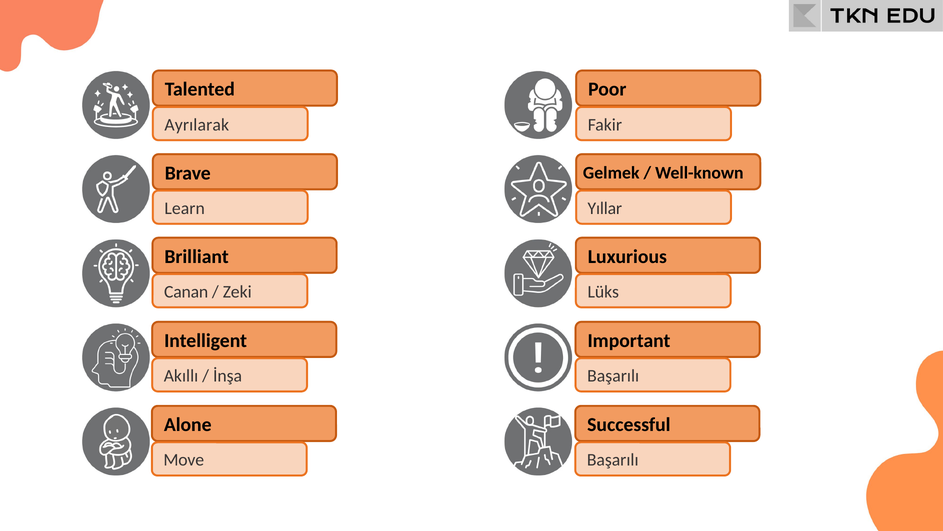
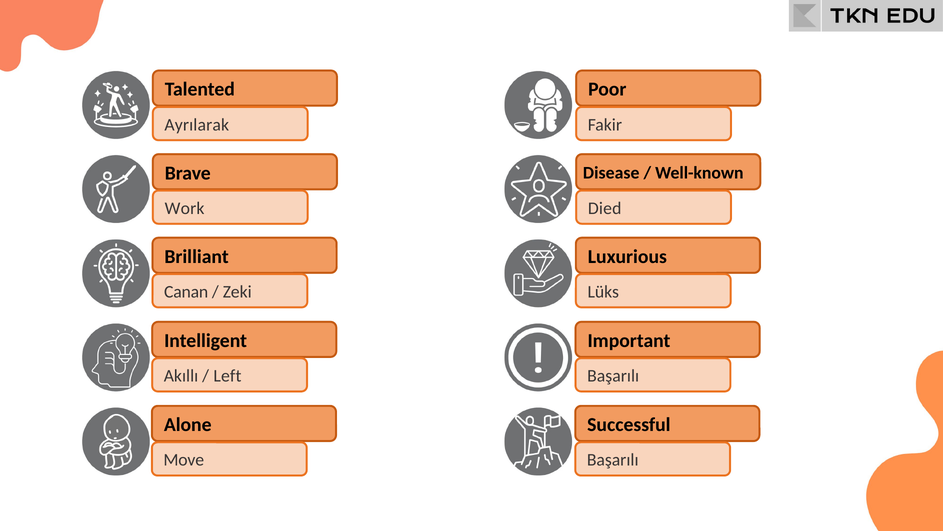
Gelmek: Gelmek -> Disease
Learn: Learn -> Work
Yıllar: Yıllar -> Died
İnşa: İnşa -> Left
